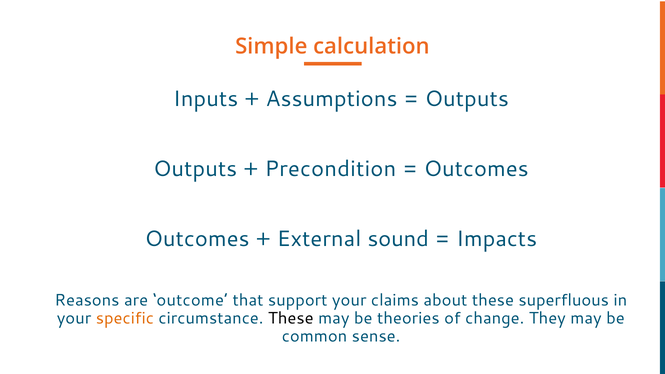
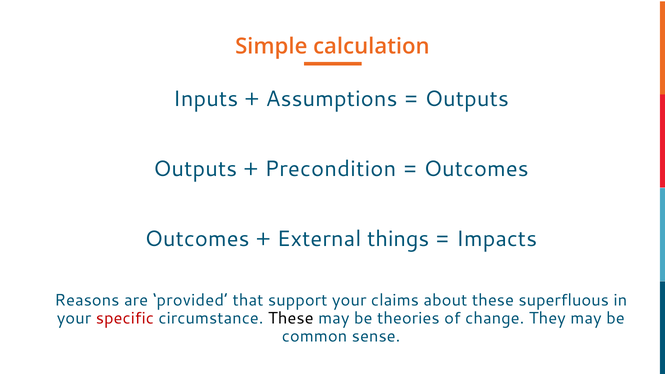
sound: sound -> things
outcome: outcome -> provided
specific colour: orange -> red
